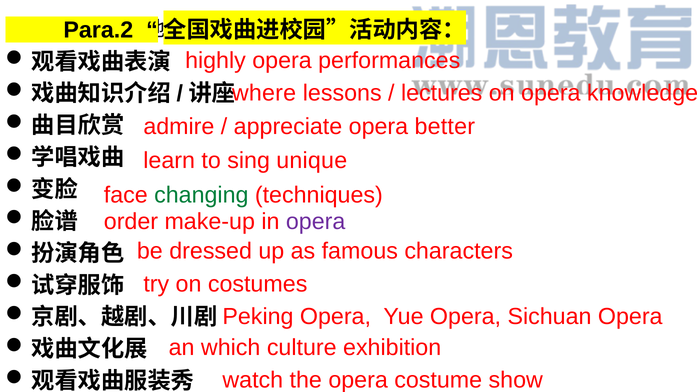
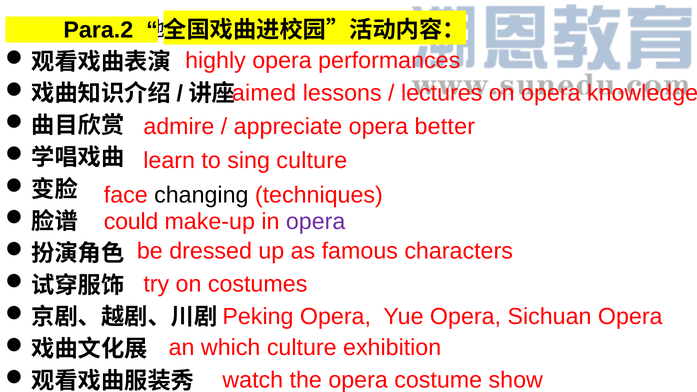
where: where -> aimed
sing unique: unique -> culture
changing colour: green -> black
order: order -> could
